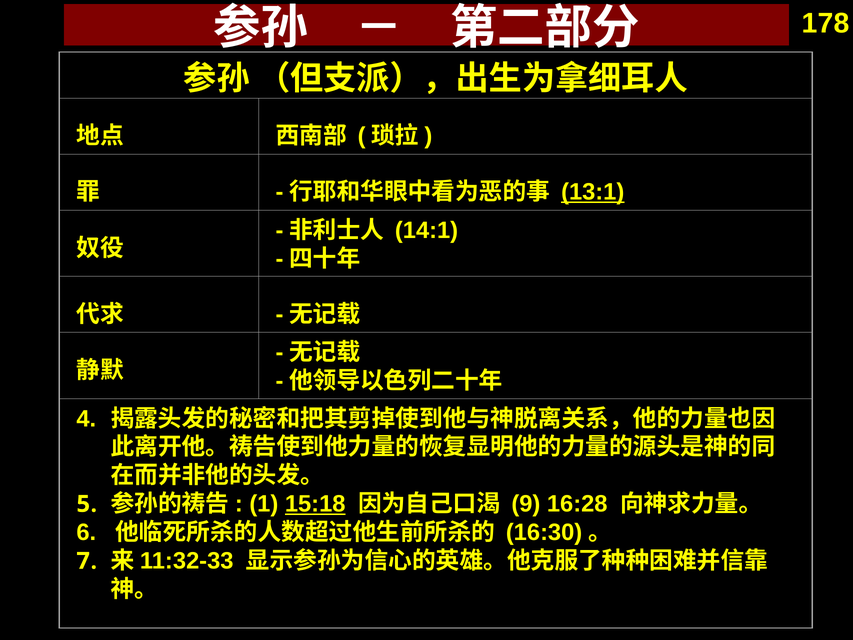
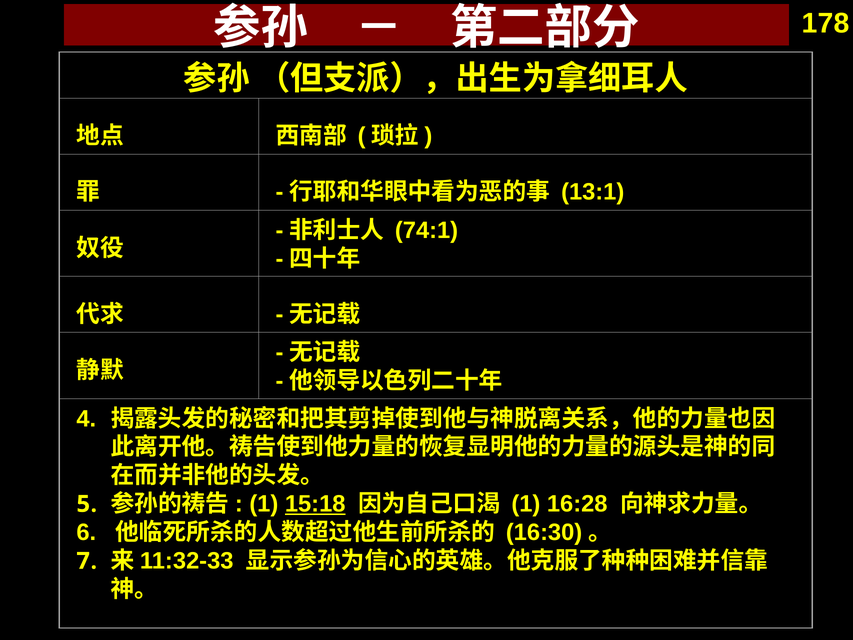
13:1 underline: present -> none
14:1: 14:1 -> 74:1
9 at (526, 504): 9 -> 1
